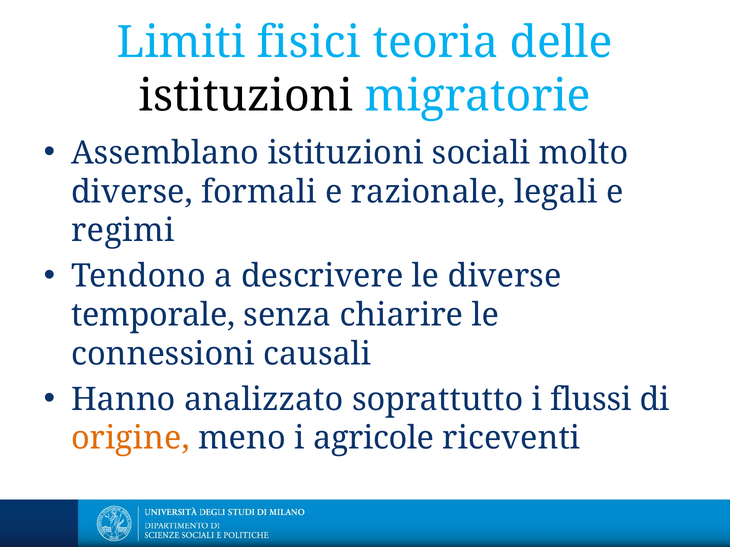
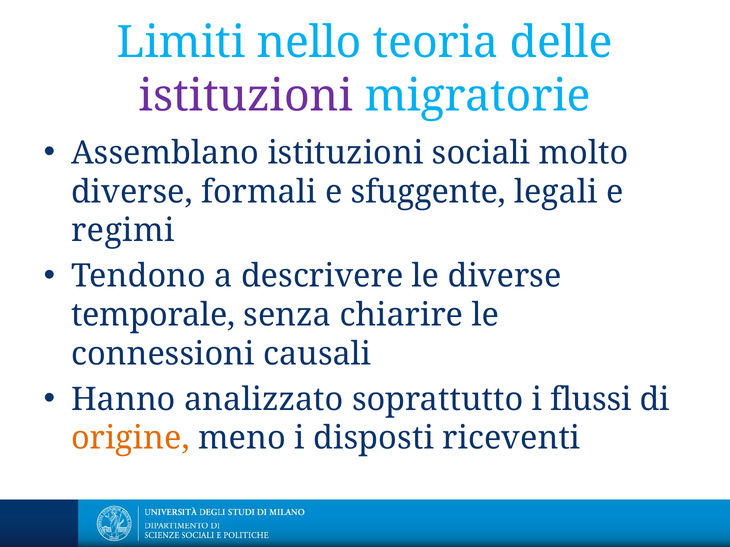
fisici: fisici -> nello
istituzioni at (246, 96) colour: black -> purple
razionale: razionale -> sfuggente
agricole: agricole -> disposti
